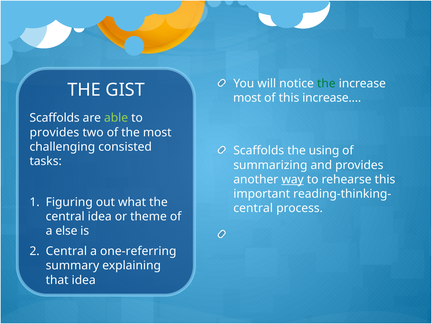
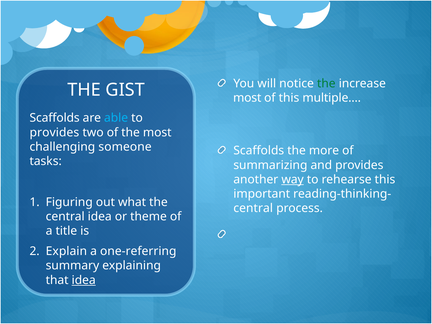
increase…: increase… -> multiple…
able colour: light green -> light blue
consisted: consisted -> someone
using: using -> more
else: else -> title
Central at (66, 251): Central -> Explain
idea at (84, 280) underline: none -> present
